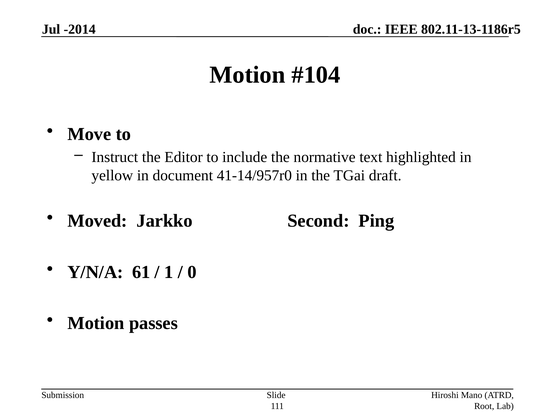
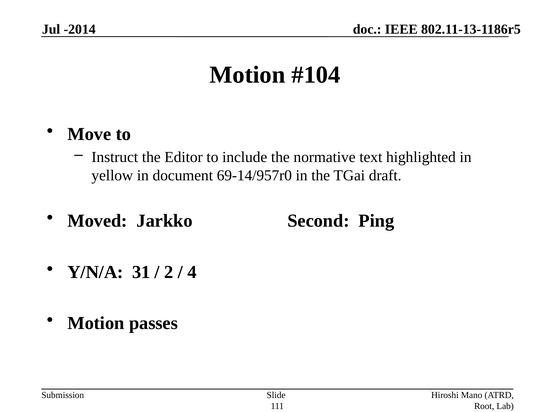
41-14/957r0: 41-14/957r0 -> 69-14/957r0
61: 61 -> 31
1: 1 -> 2
0: 0 -> 4
